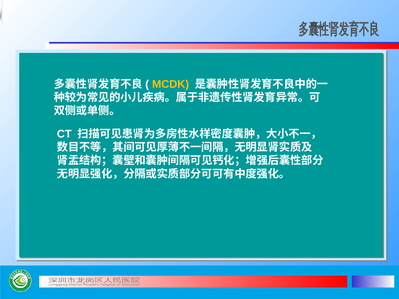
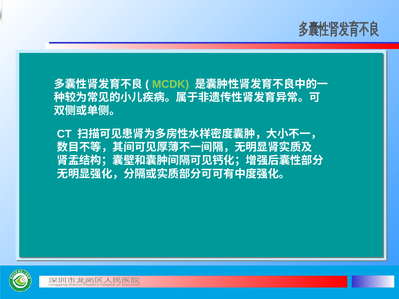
MCDK colour: yellow -> light green
